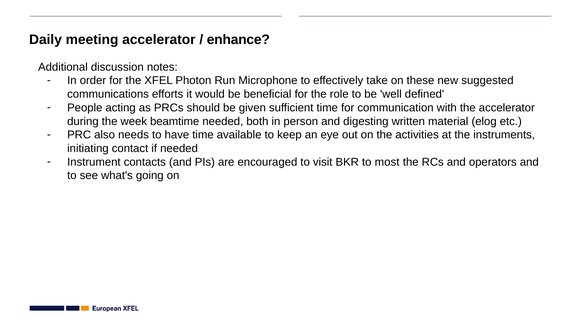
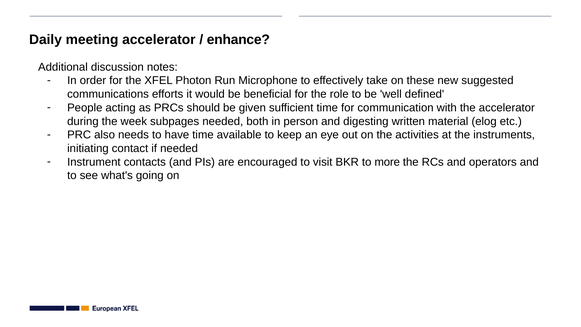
beamtime: beamtime -> subpages
most: most -> more
